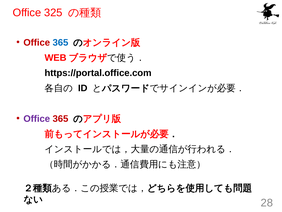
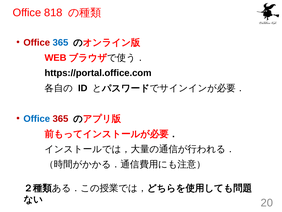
325: 325 -> 818
Office at (37, 118) colour: purple -> blue
28: 28 -> 20
